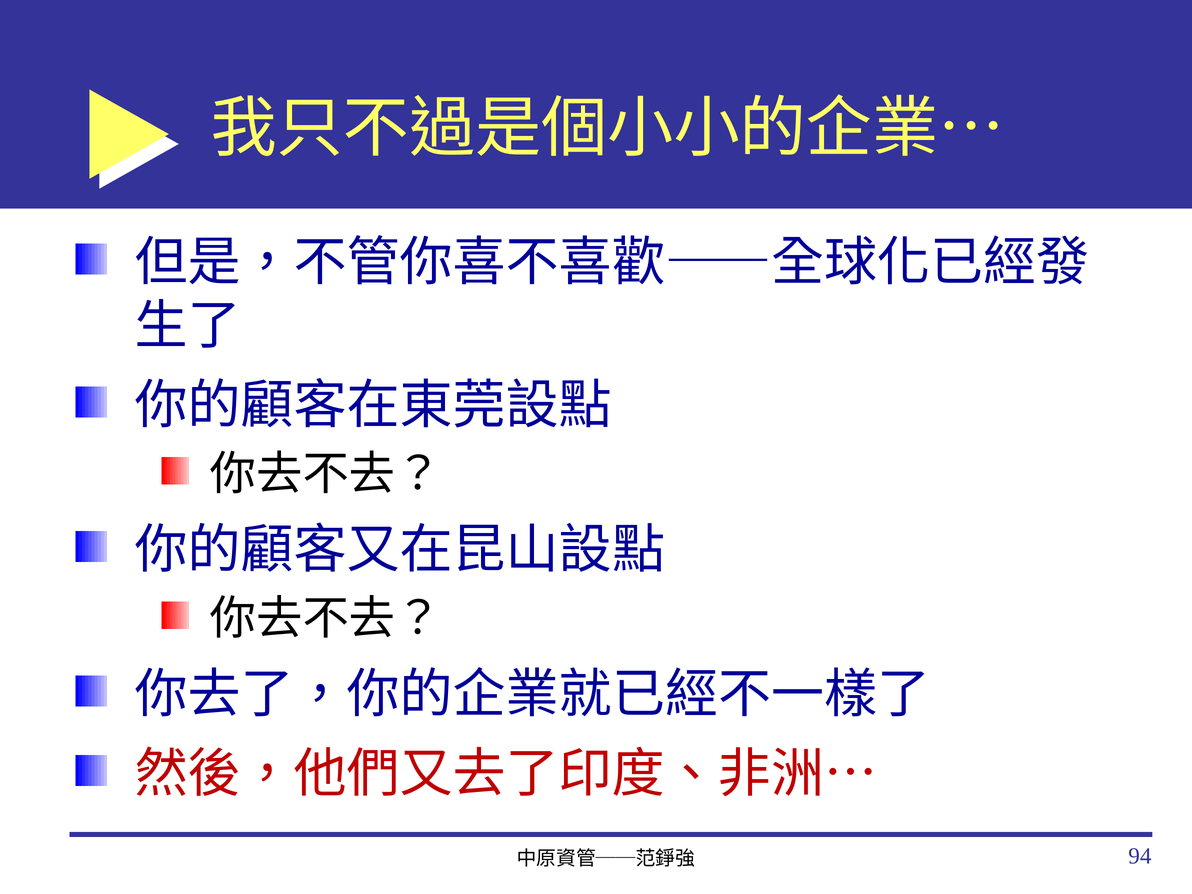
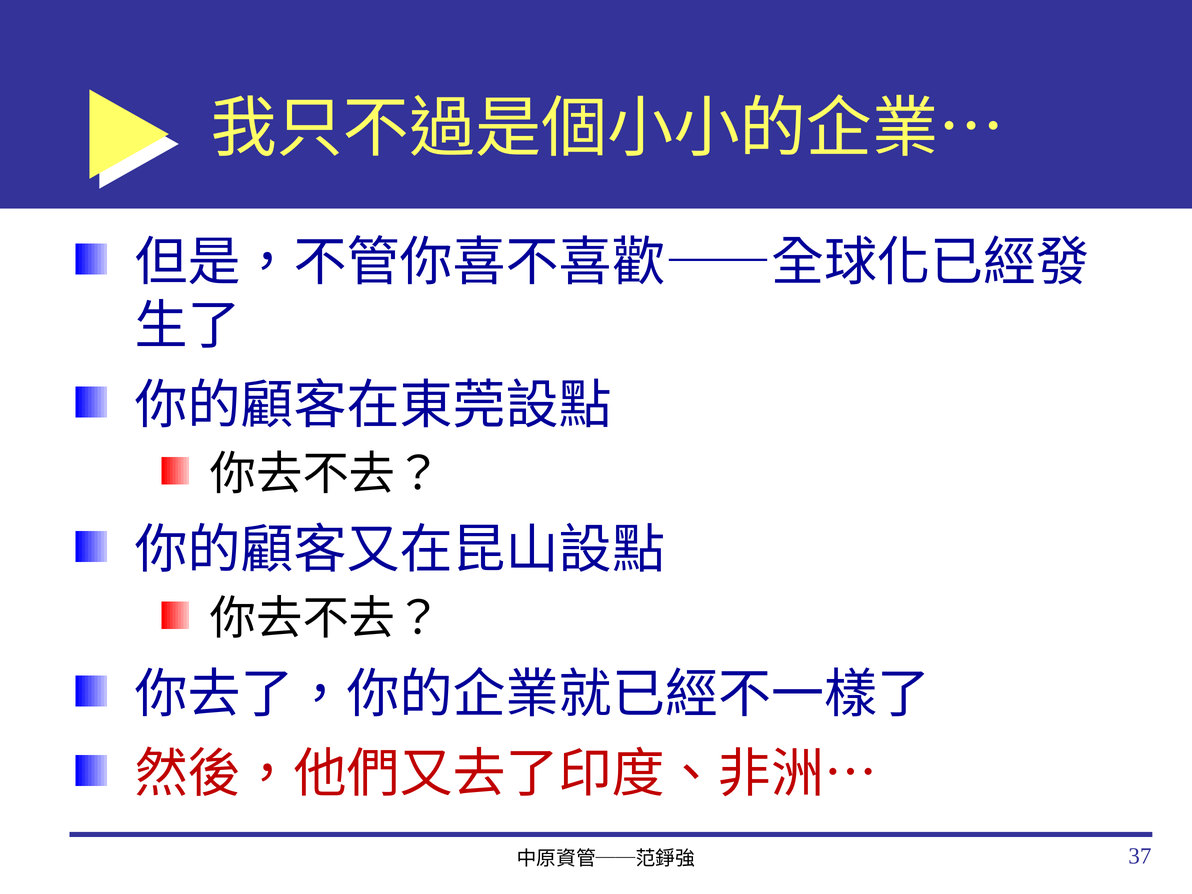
94: 94 -> 37
